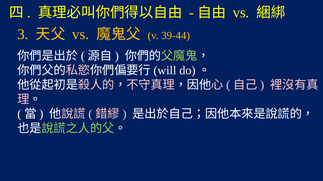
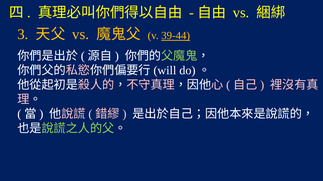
39-44 underline: none -> present
